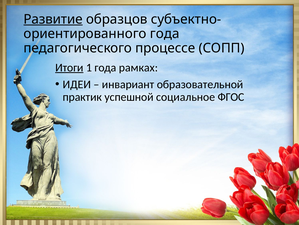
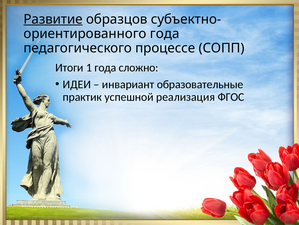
Итоги underline: present -> none
рамках: рамках -> сложно
образовательной: образовательной -> образовательные
социальное: социальное -> реализация
